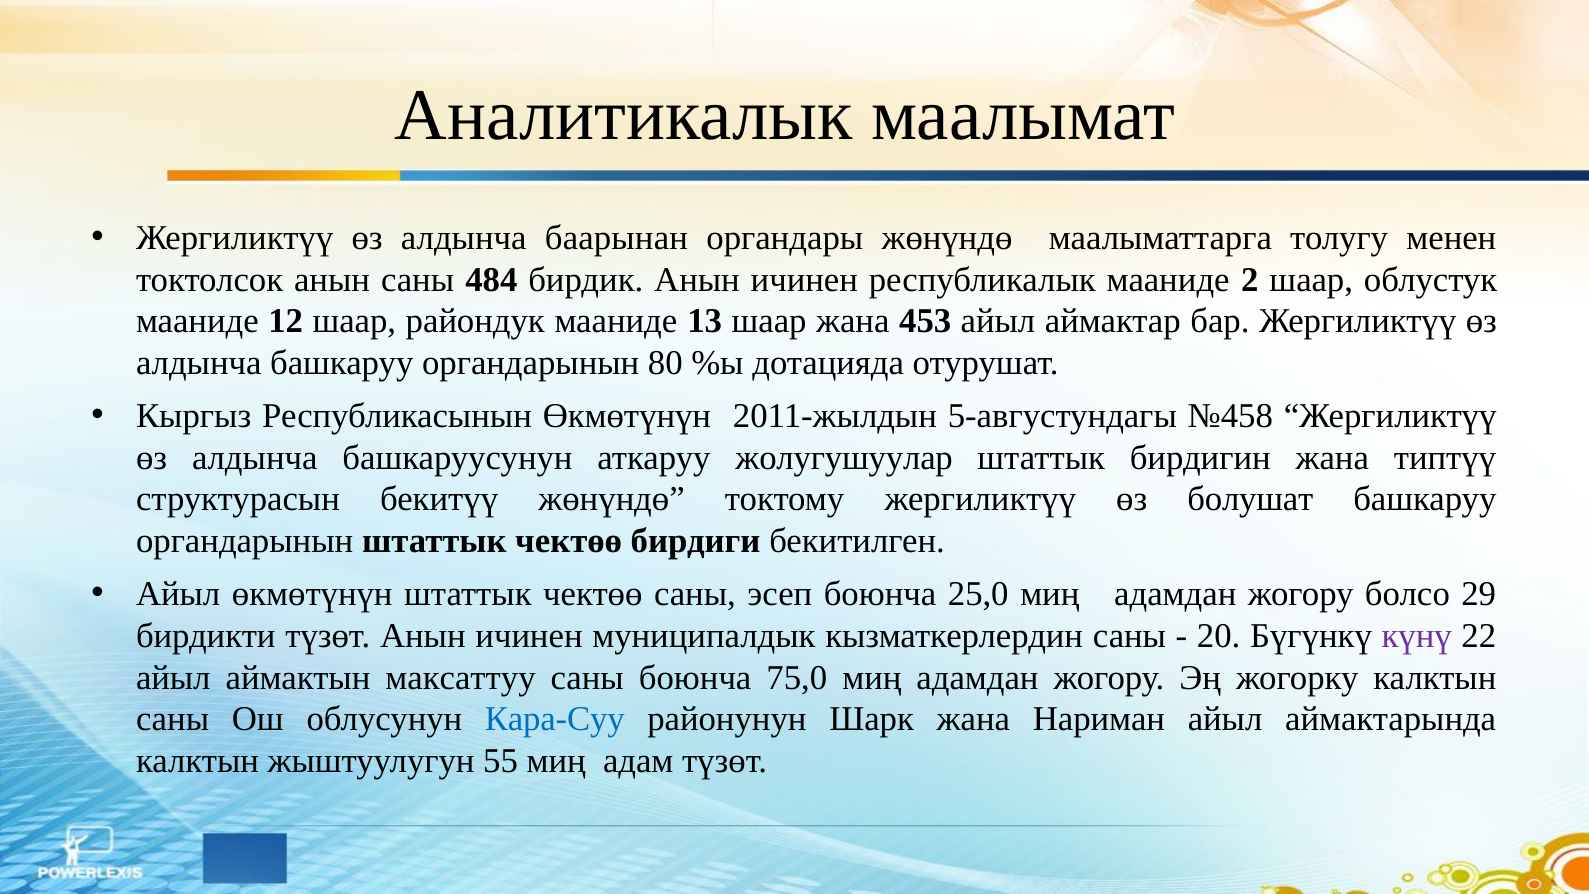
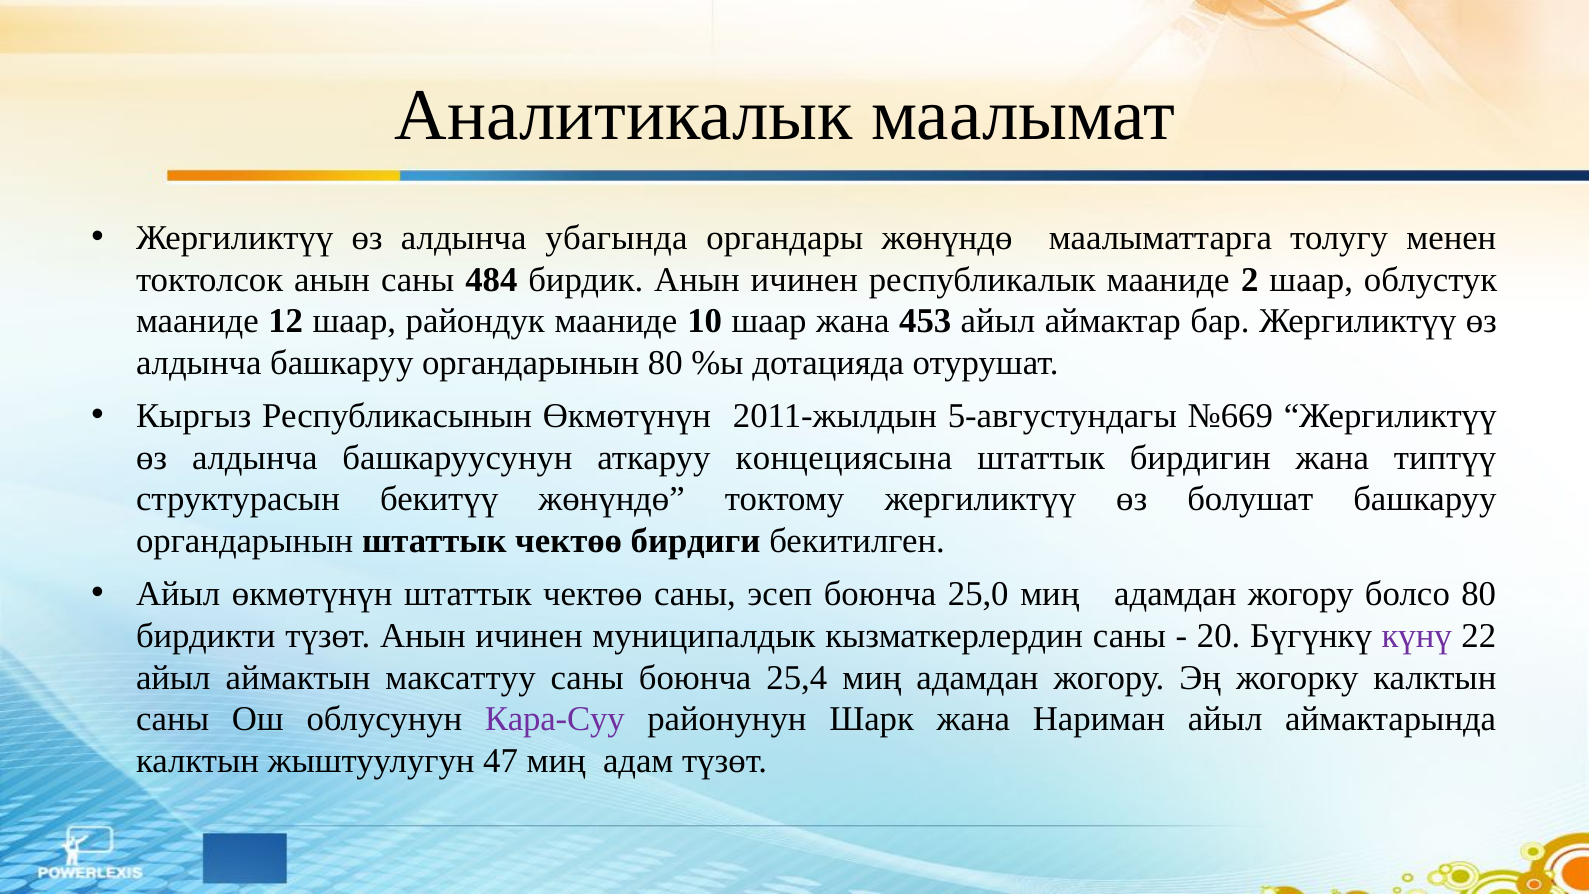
баарынан: баарынан -> убагында
13: 13 -> 10
№458: №458 -> №669
жолугушуулар: жолугушуулар -> концециясына
болсо 29: 29 -> 80
75,0: 75,0 -> 25,4
Кара-Суу colour: blue -> purple
55: 55 -> 47
